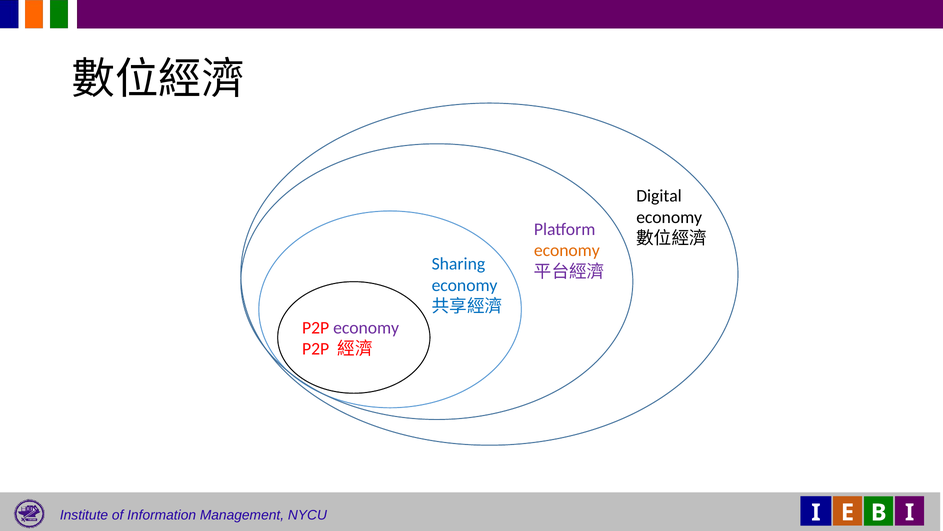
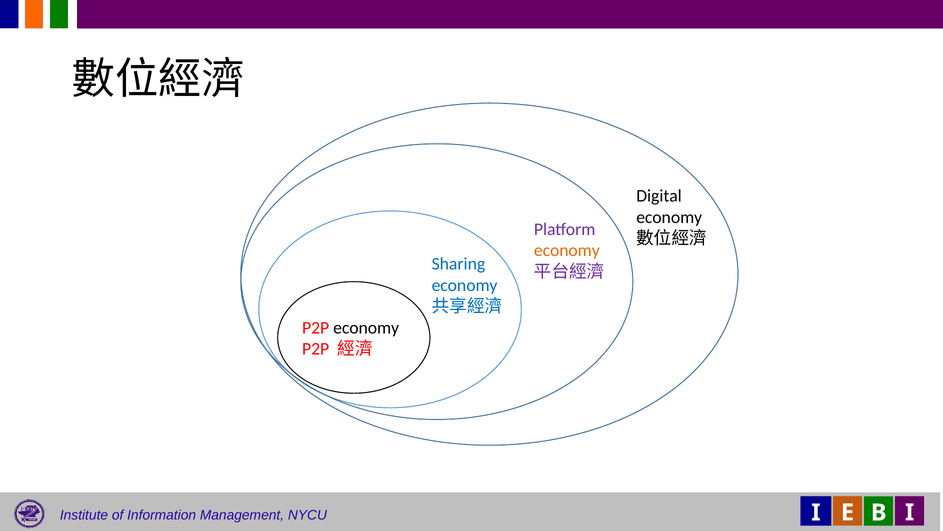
economy at (366, 328) colour: purple -> black
